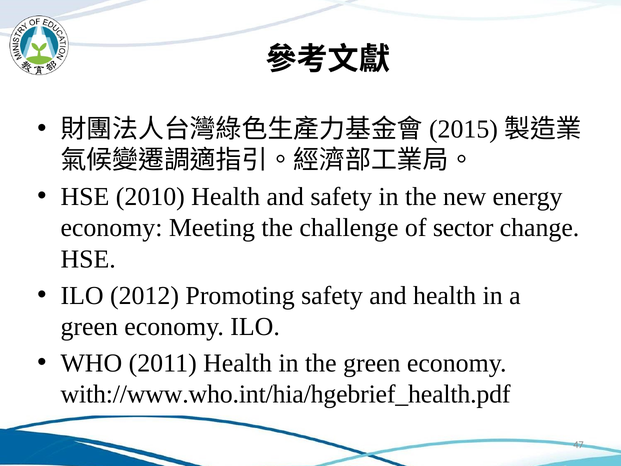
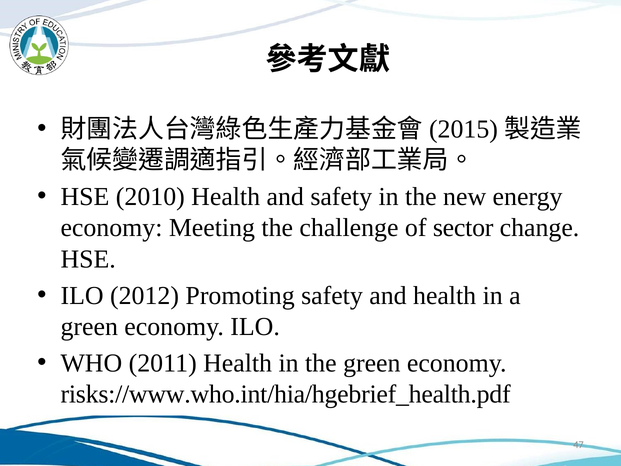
with://www.who.int/hia/hgebrief_health.pdf: with://www.who.int/hia/hgebrief_health.pdf -> risks://www.who.int/hia/hgebrief_health.pdf
